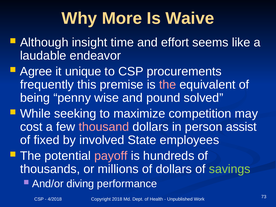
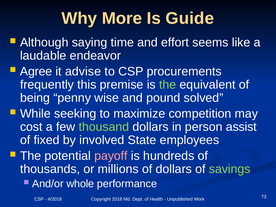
Waive: Waive -> Guide
insight: insight -> saying
unique: unique -> advise
the at (168, 85) colour: pink -> light green
thousand colour: pink -> light green
diving: diving -> whole
